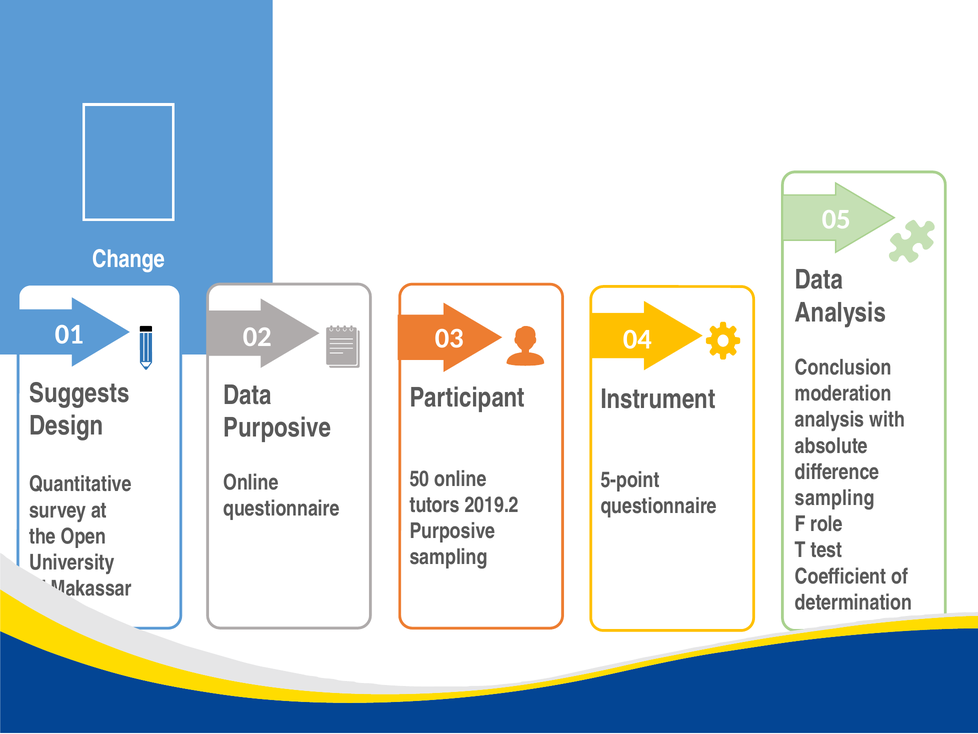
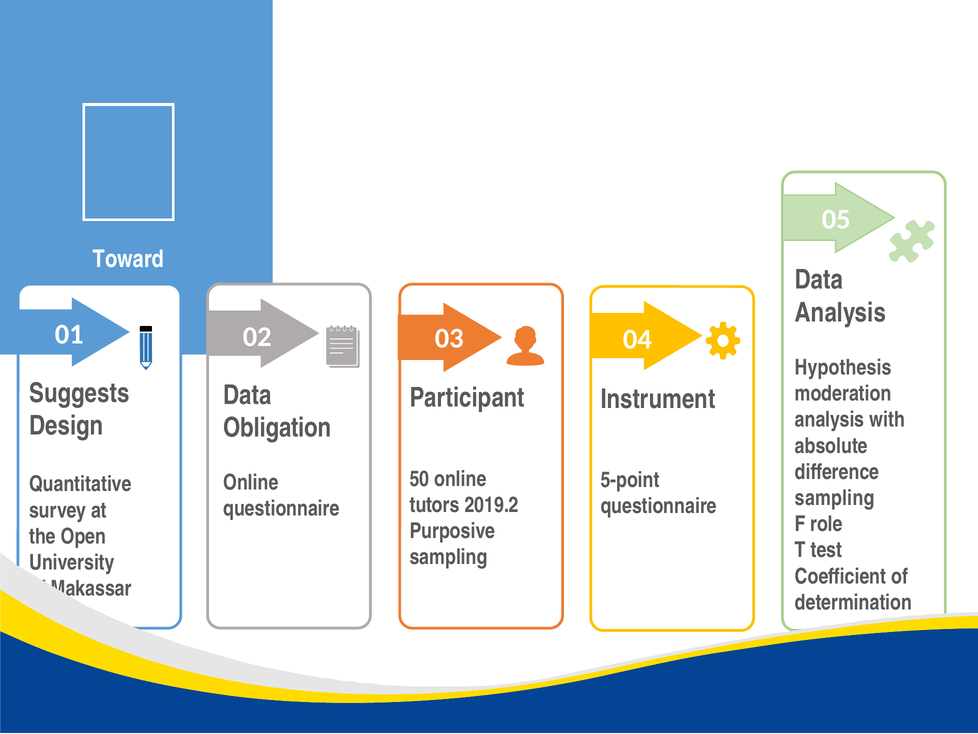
Change: Change -> Toward
Conclusion: Conclusion -> Hypothesis
Purposive at (277, 427): Purposive -> Obligation
